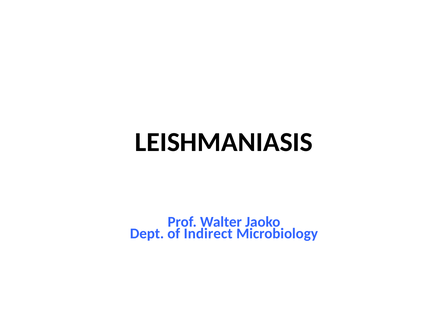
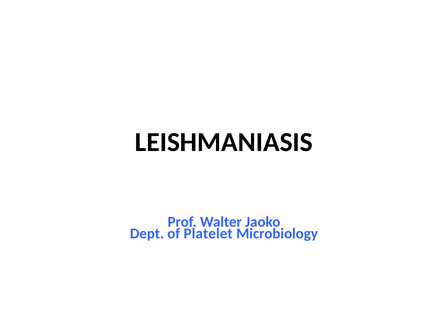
Indirect: Indirect -> Platelet
